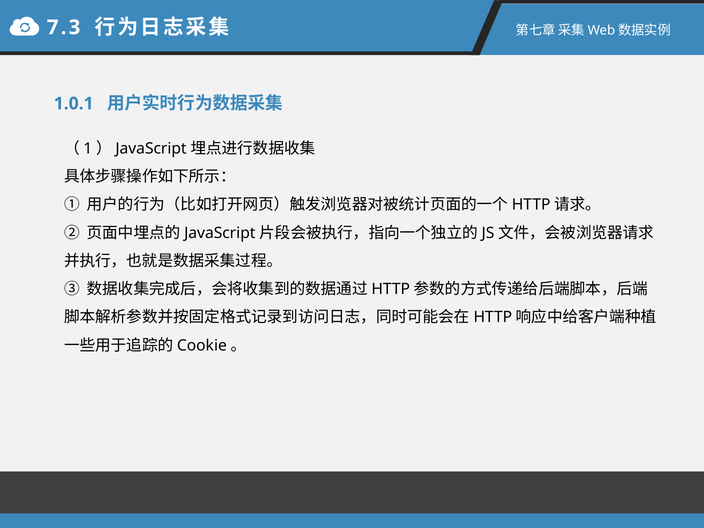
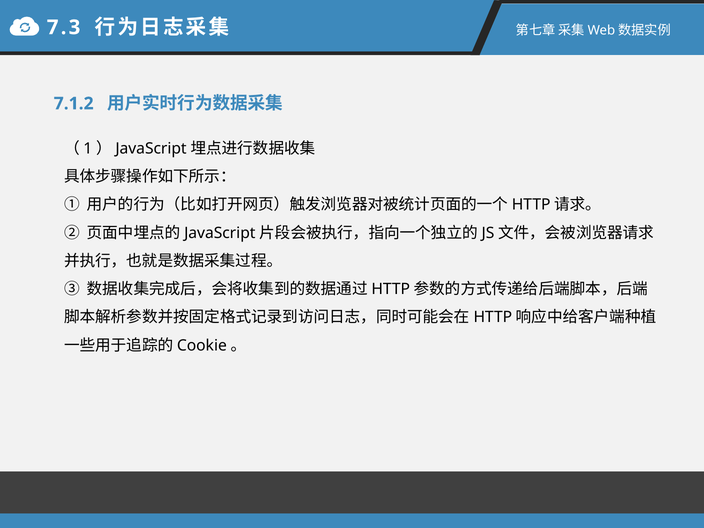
1.0.1: 1.0.1 -> 7.1.2
